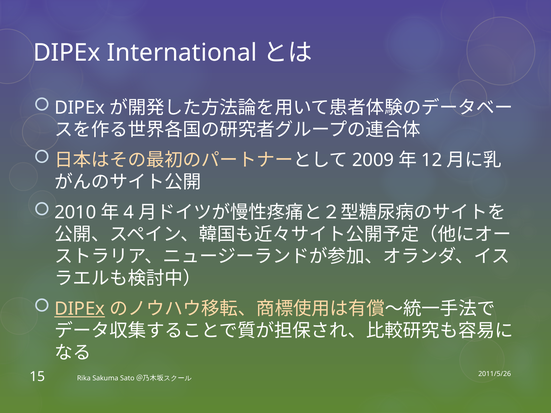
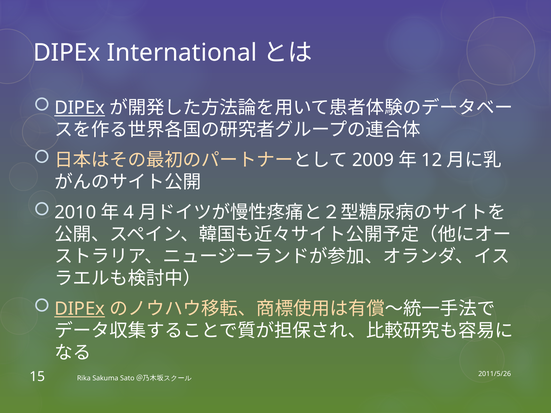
DIPEx at (80, 108) underline: none -> present
